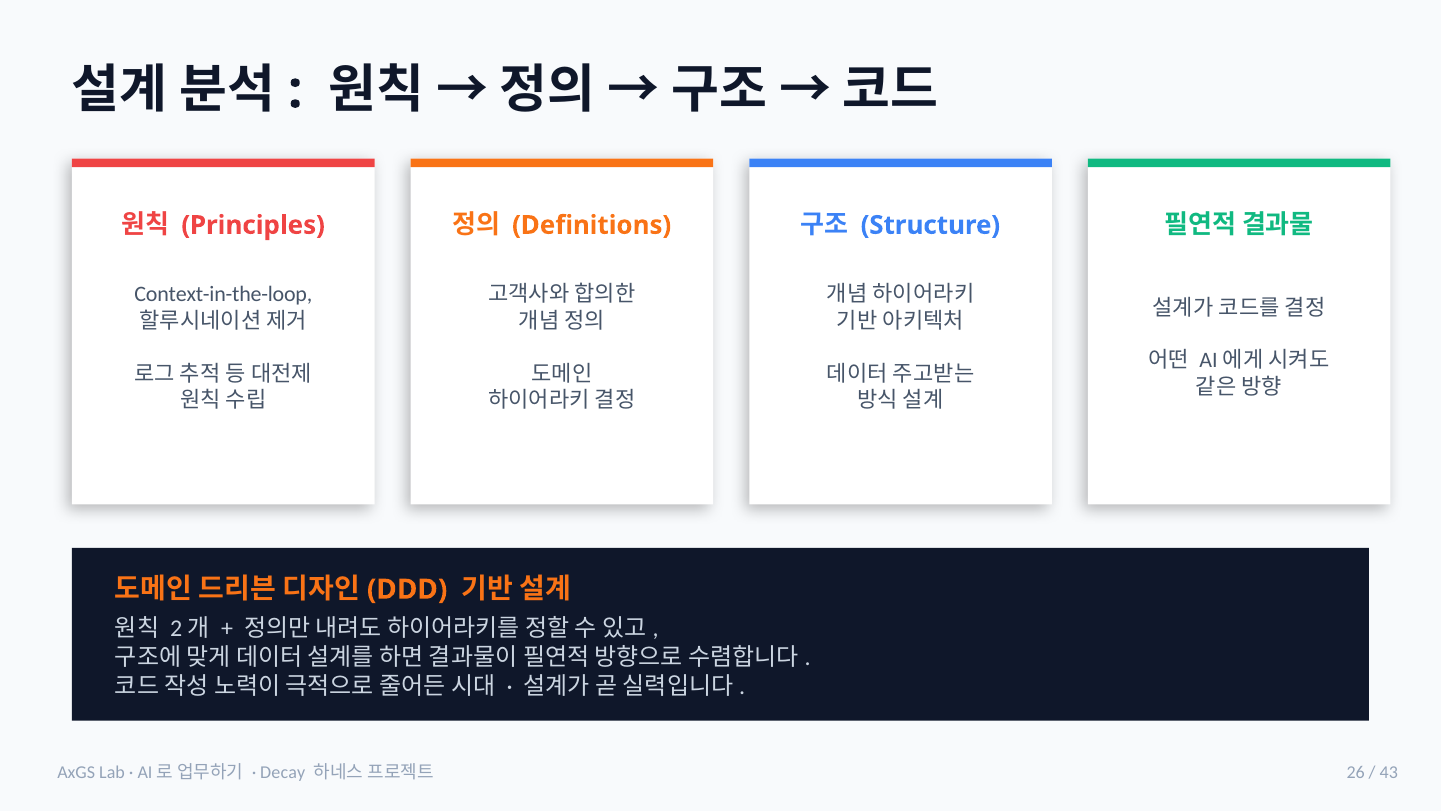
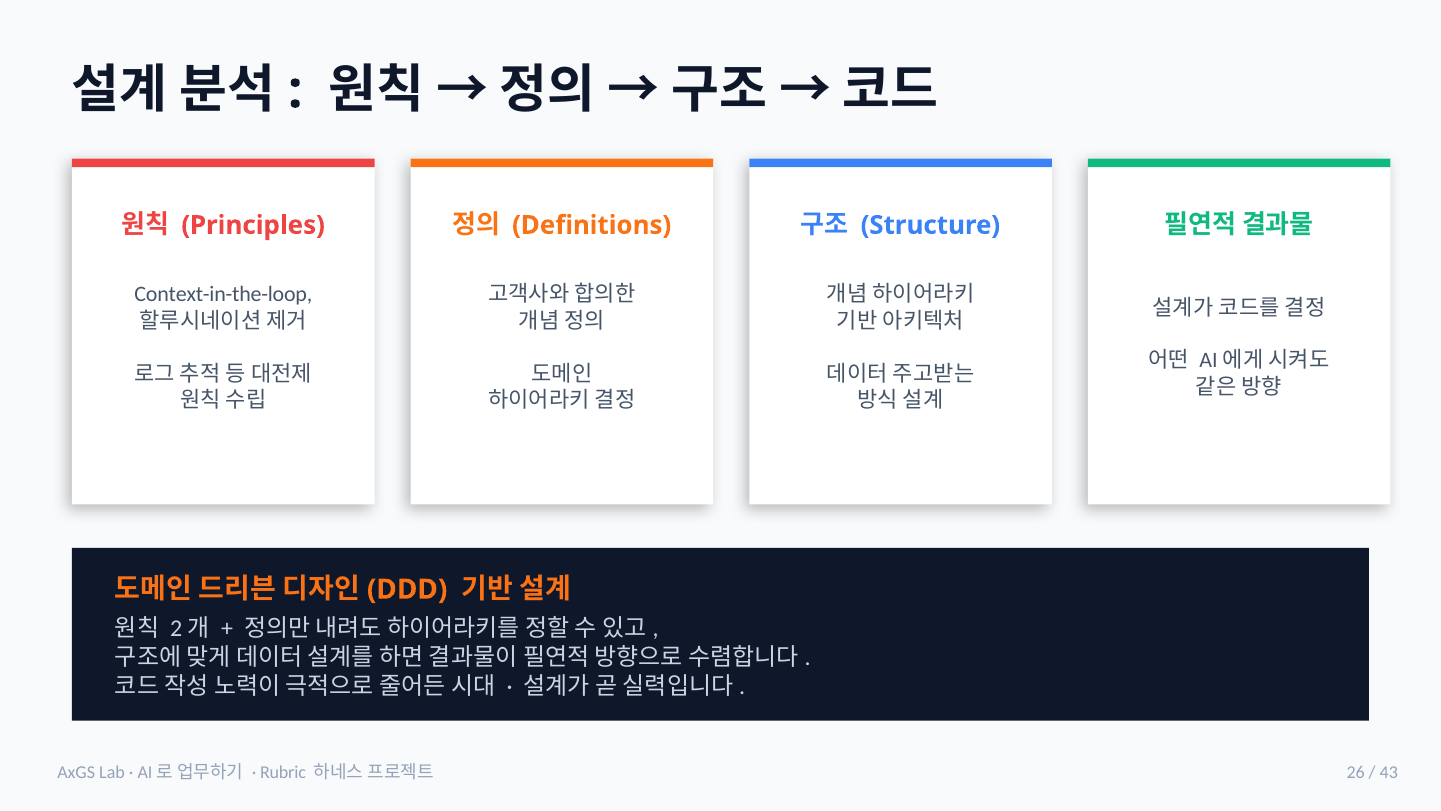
Decay: Decay -> Rubric
